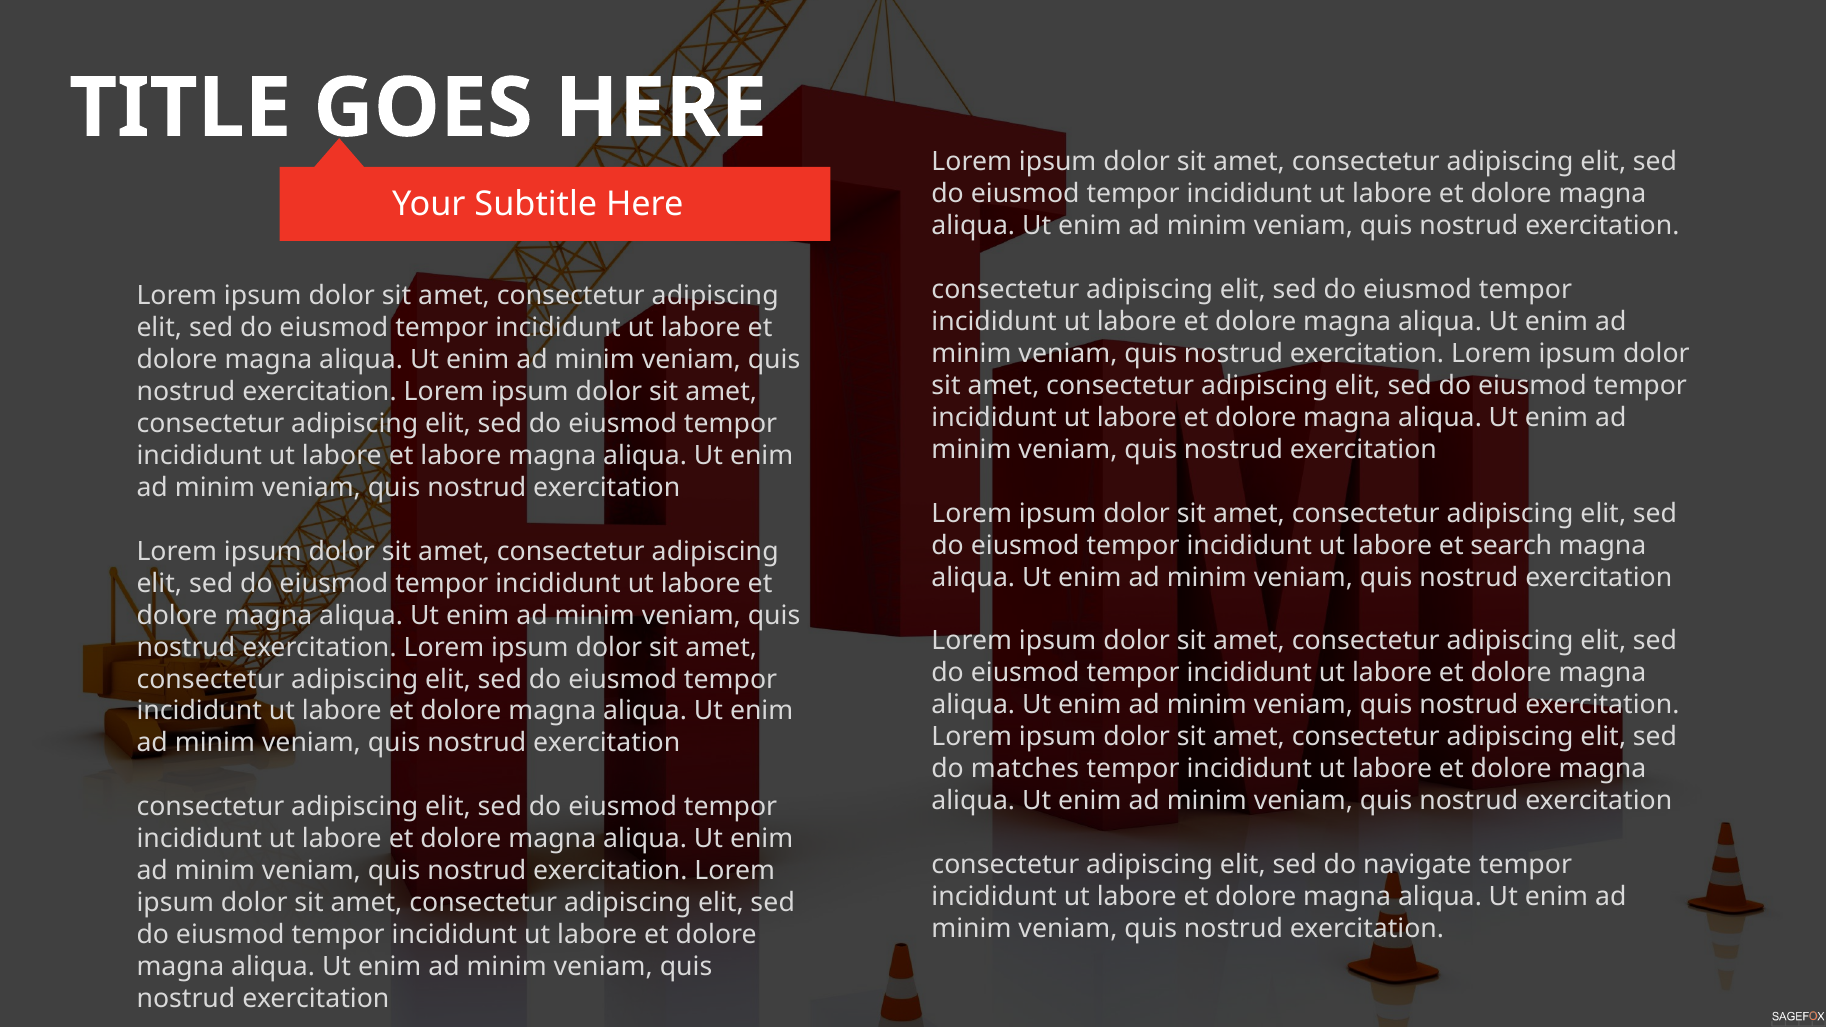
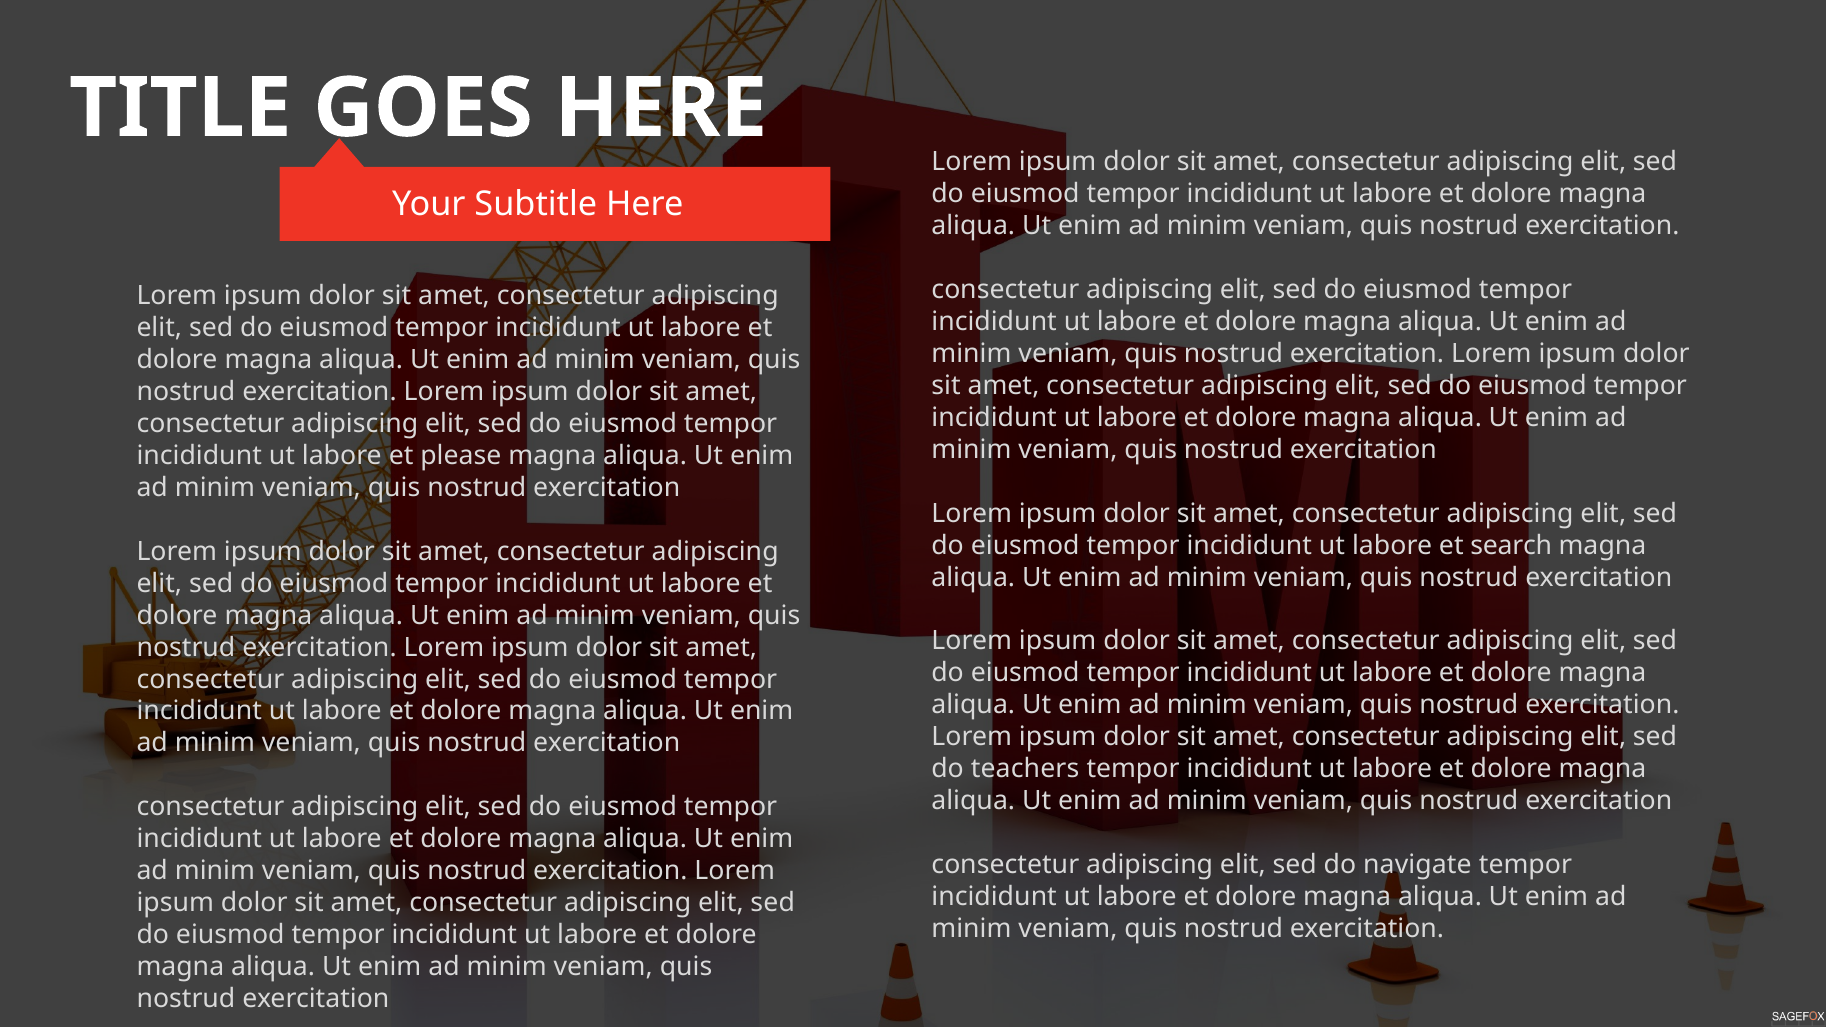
et labore: labore -> please
matches: matches -> teachers
